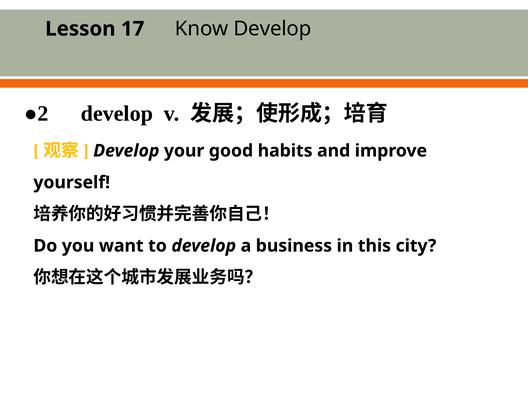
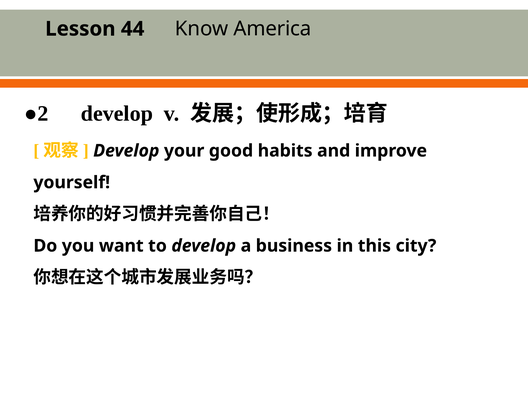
17: 17 -> 44
Know Develop: Develop -> America
